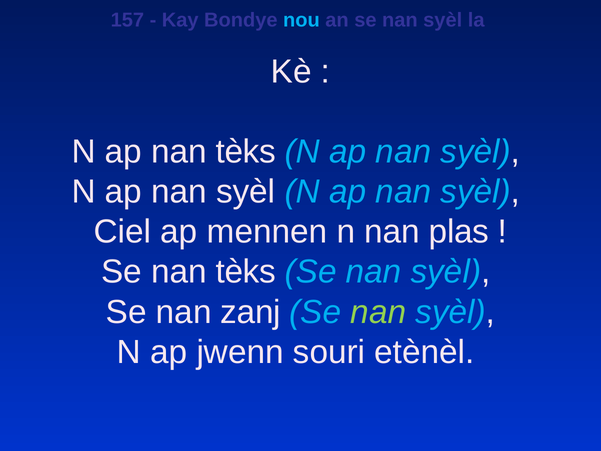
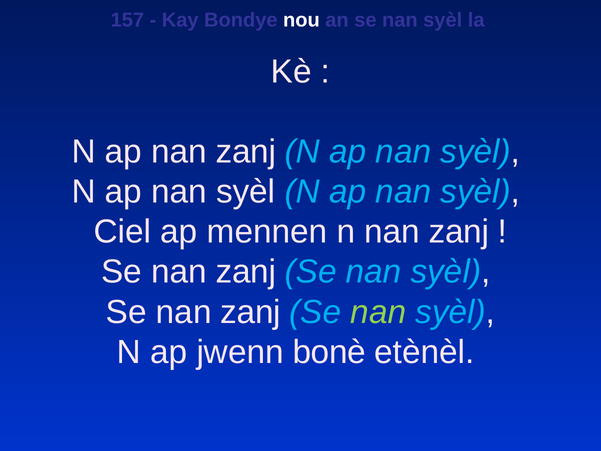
nou colour: light blue -> white
ap nan tèks: tèks -> zanj
n nan plas: plas -> zanj
tèks at (246, 272): tèks -> zanj
souri: souri -> bonè
